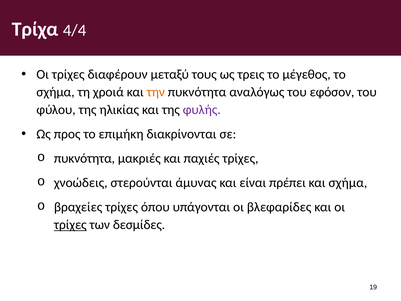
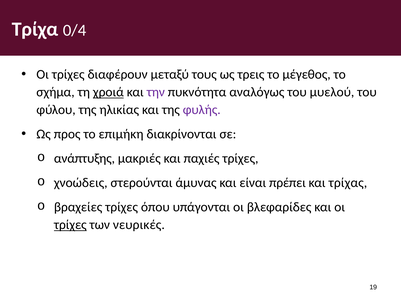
4/4: 4/4 -> 0/4
χροιά underline: none -> present
την colour: orange -> purple
εφόσον: εφόσον -> μυελού
πυκνότητα at (84, 158): πυκνότητα -> ανάπτυξης
και σχήμα: σχήμα -> τρίχας
δεσμίδες: δεσμίδες -> νευρικές
